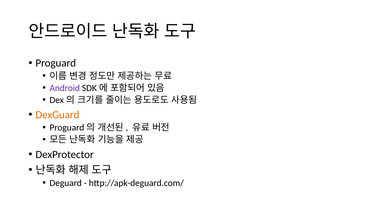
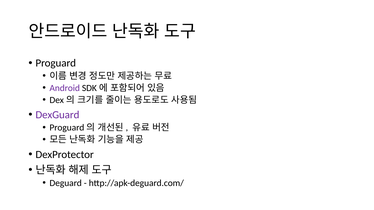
DexGuard colour: orange -> purple
